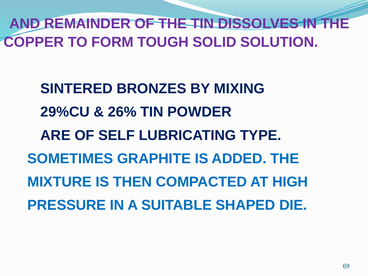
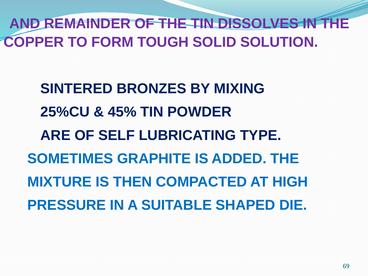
29%CU: 29%CU -> 25%CU
26%: 26% -> 45%
